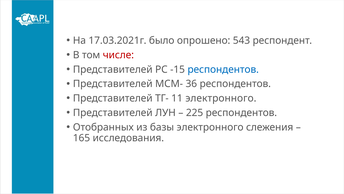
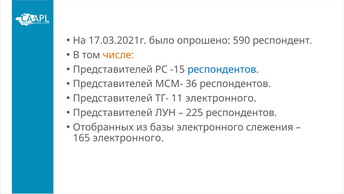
543: 543 -> 590
числе colour: red -> orange
165 исследования: исследования -> электронного
